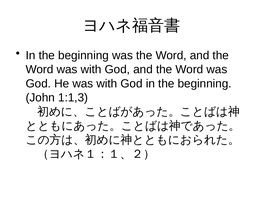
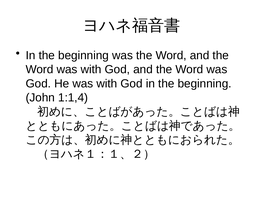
1:1,3: 1:1,3 -> 1:1,4
